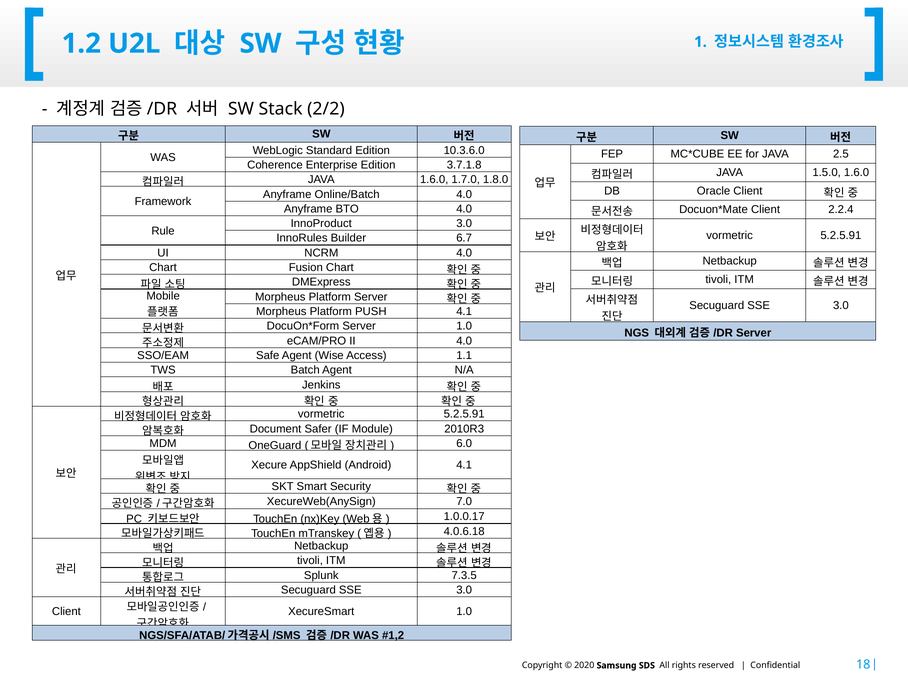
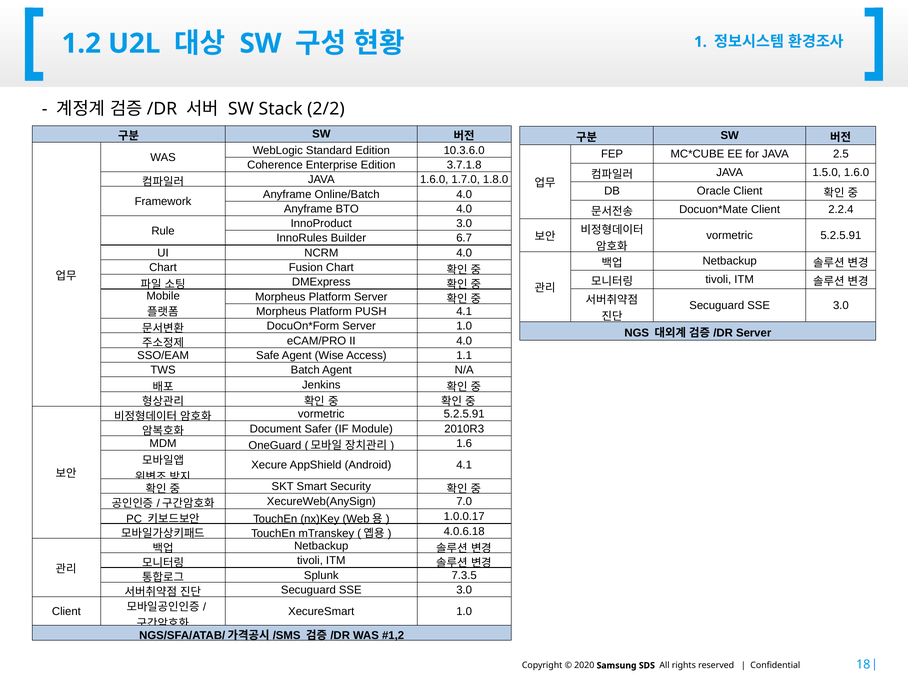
6.0: 6.0 -> 1.6
